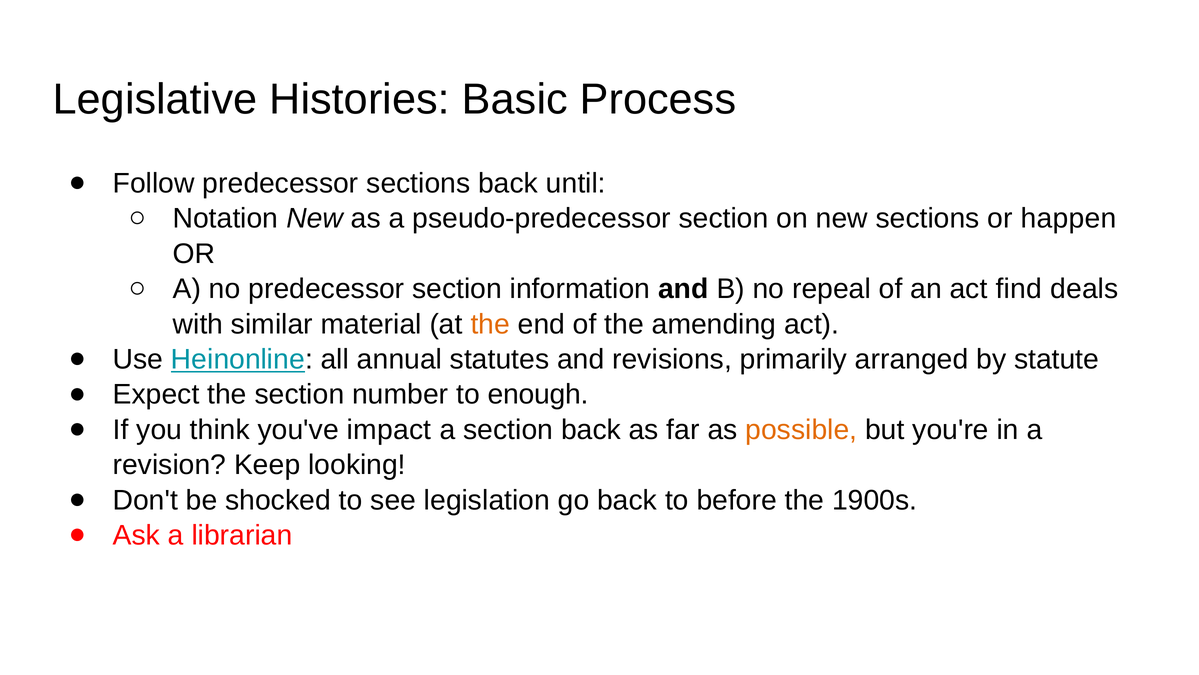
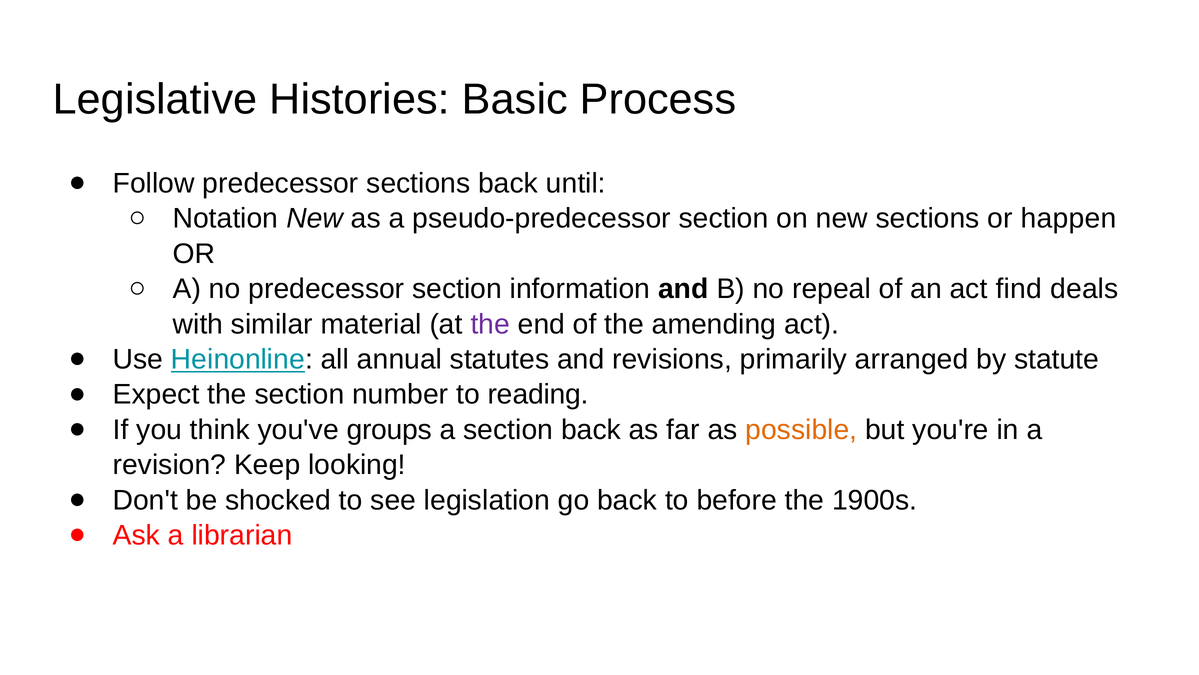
the at (490, 324) colour: orange -> purple
enough: enough -> reading
impact: impact -> groups
